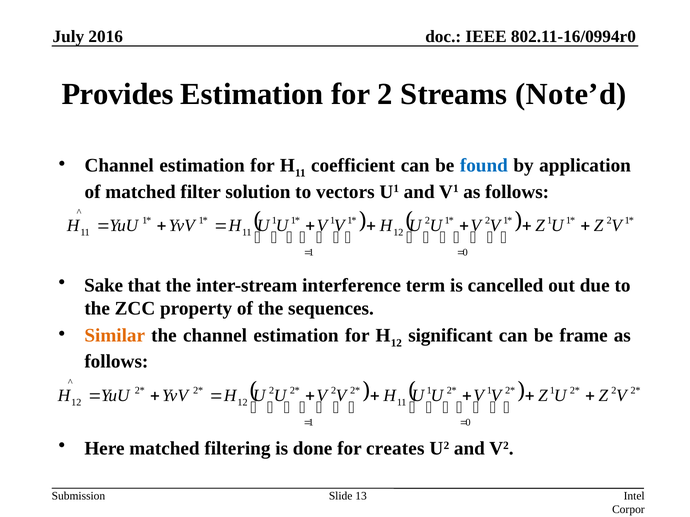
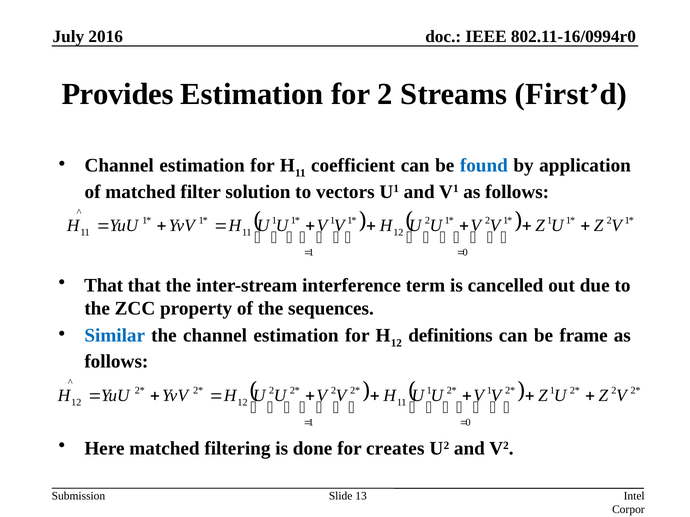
Note’d: Note’d -> First’d
Sake at (104, 286): Sake -> That
Similar colour: orange -> blue
significant: significant -> definitions
